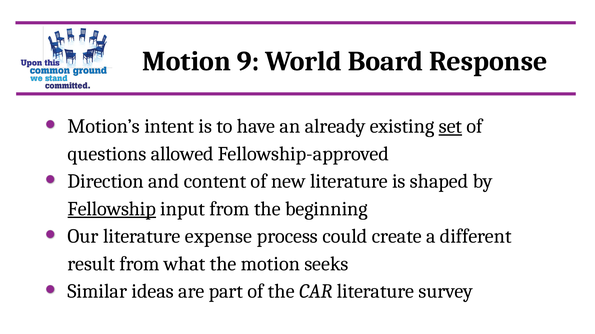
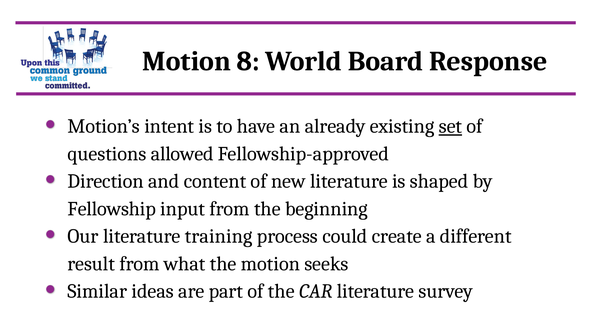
9: 9 -> 8
Fellowship underline: present -> none
expense: expense -> training
